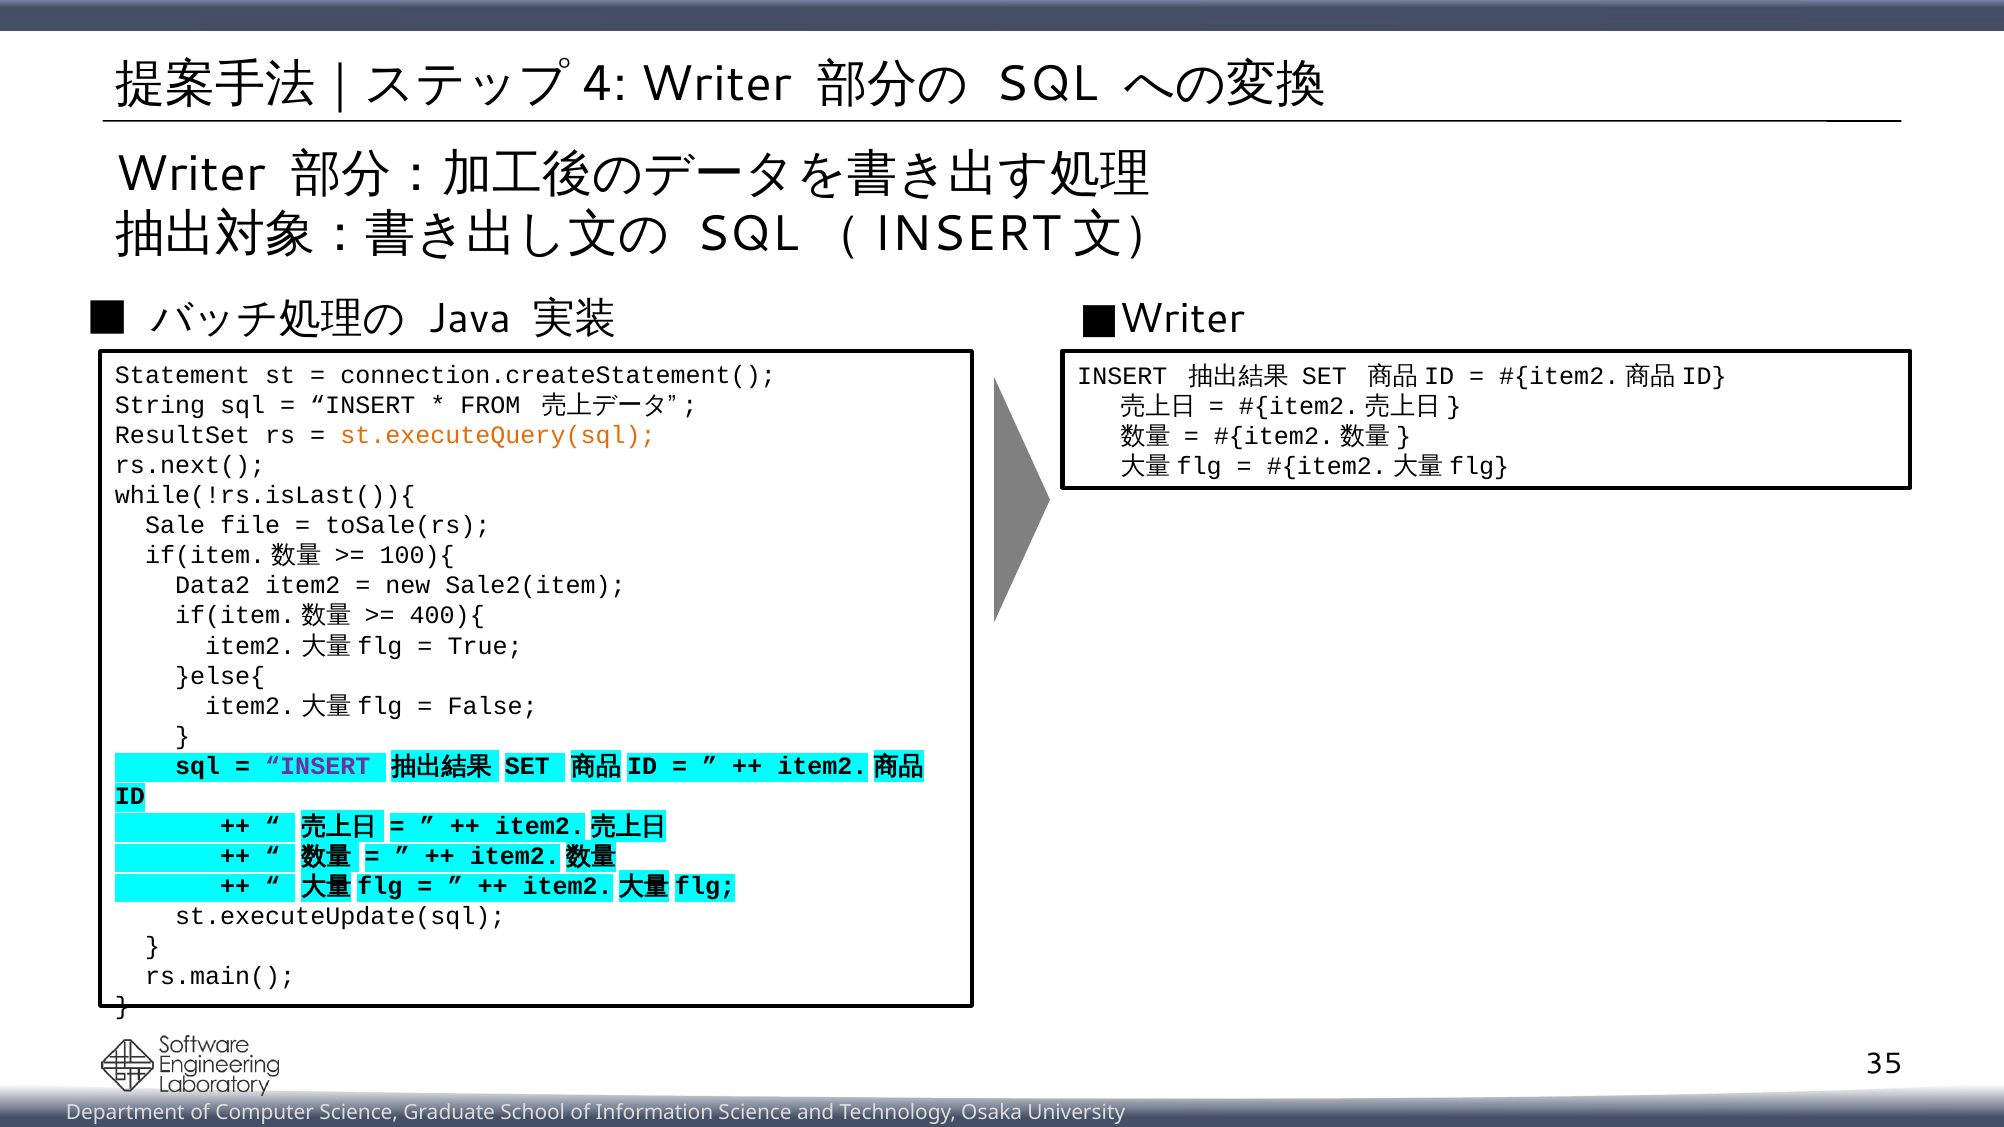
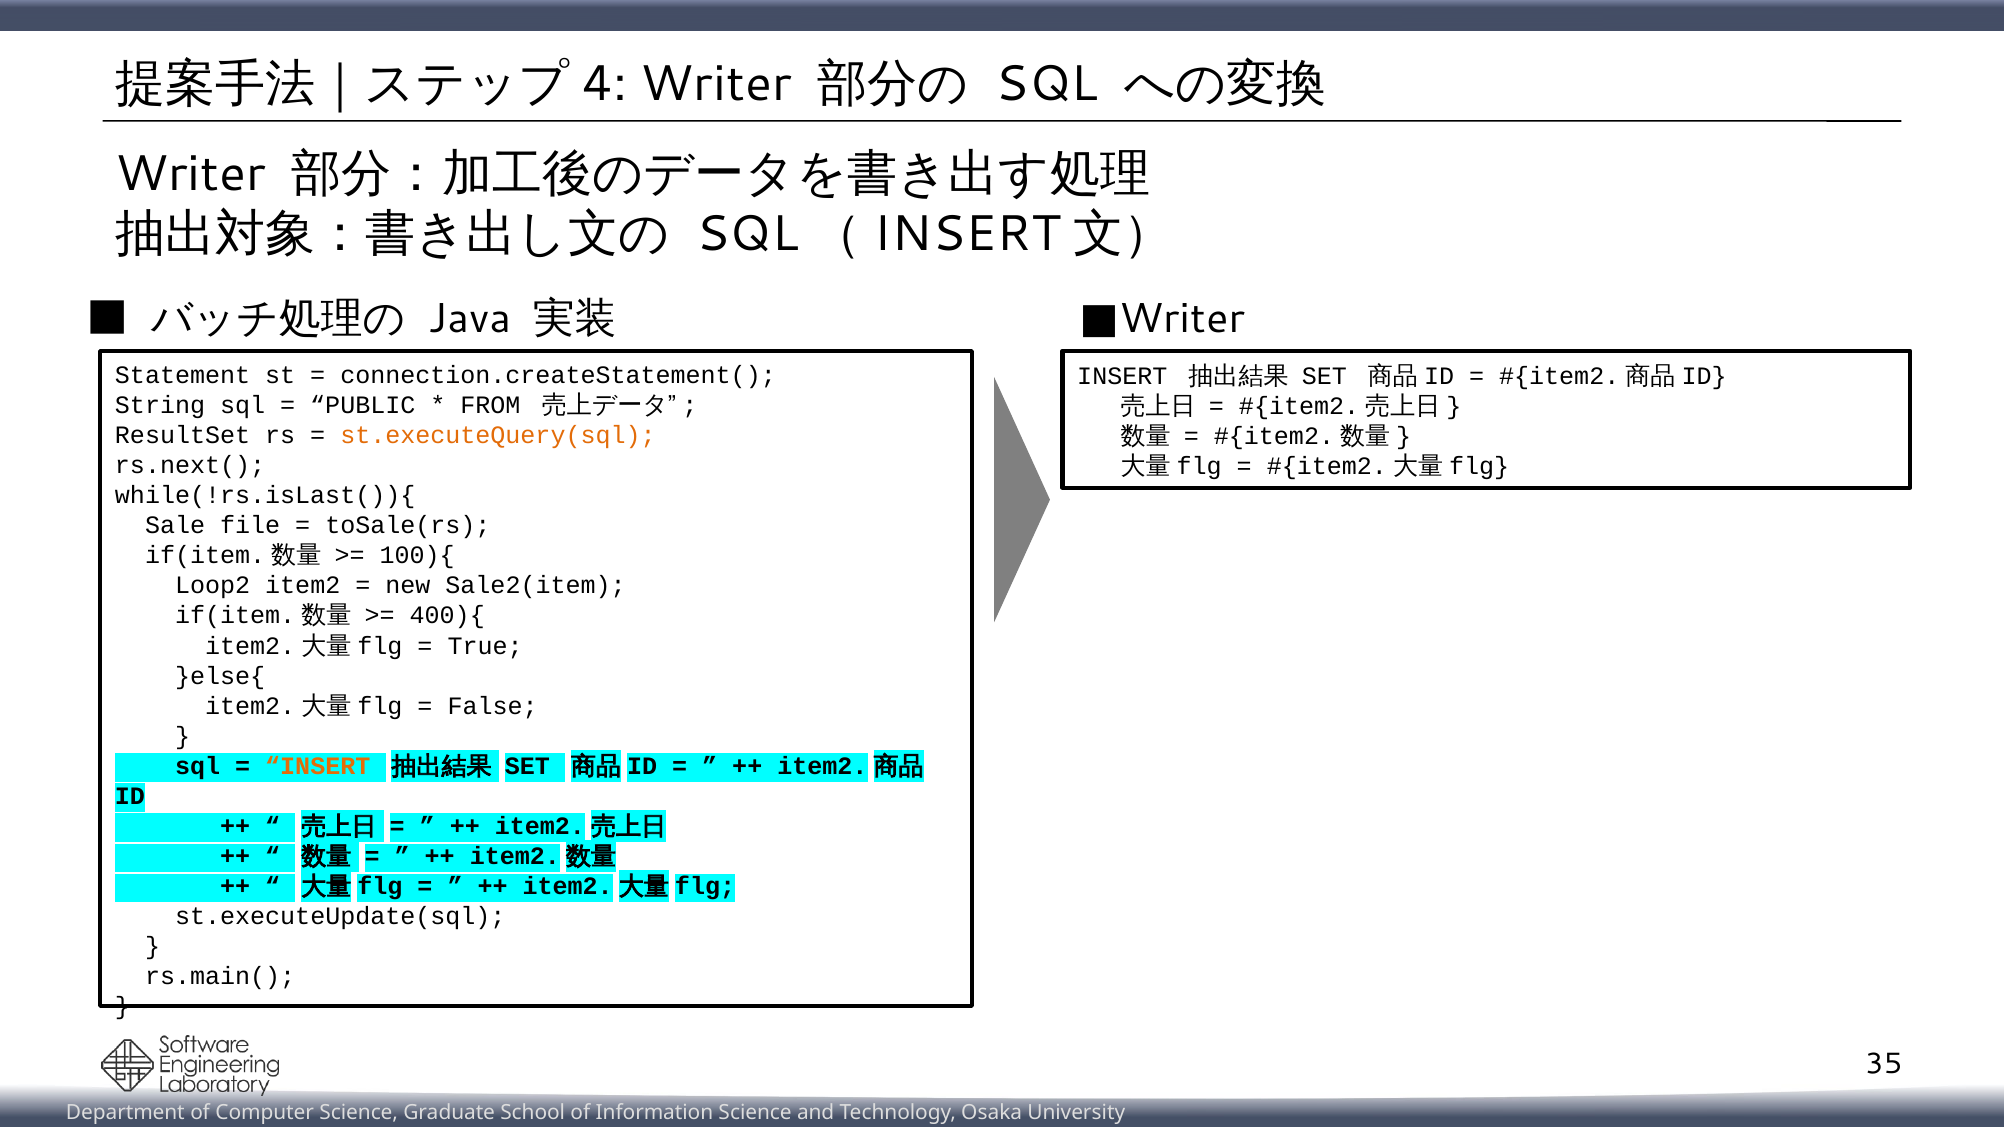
INSERT at (363, 405): INSERT -> PUBLIC
Data2: Data2 -> Loop2
INSERT at (318, 766) colour: purple -> orange
